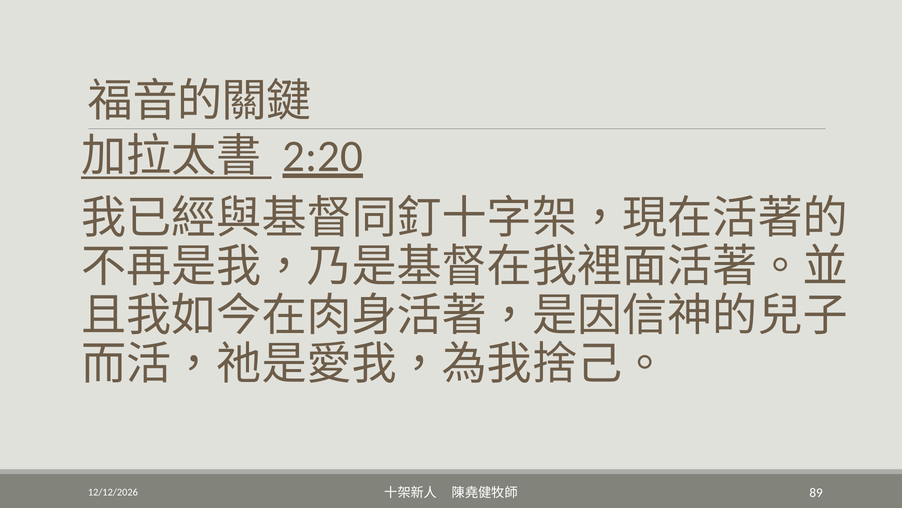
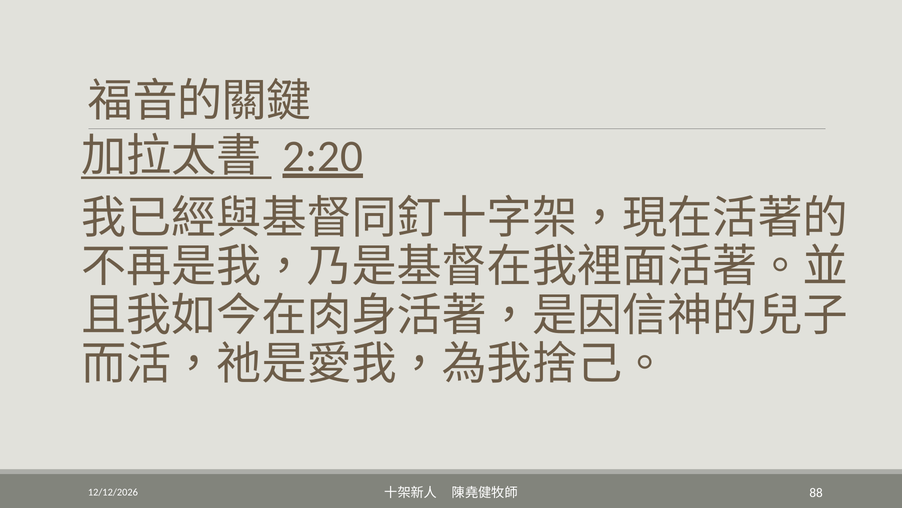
89: 89 -> 88
